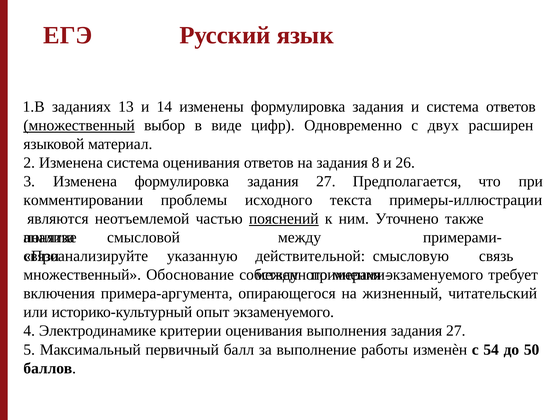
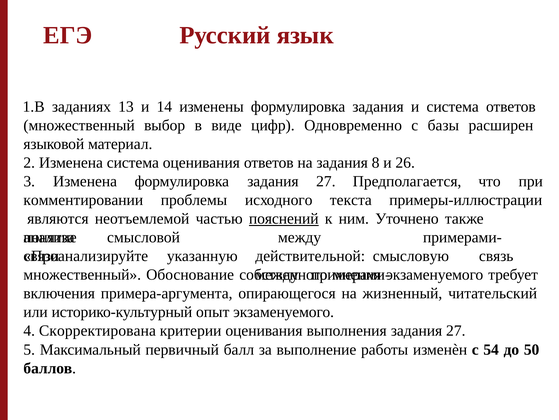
множественный at (79, 125) underline: present -> none
двух: двух -> базы
Электродинамике: Электродинамике -> Скорректирована
